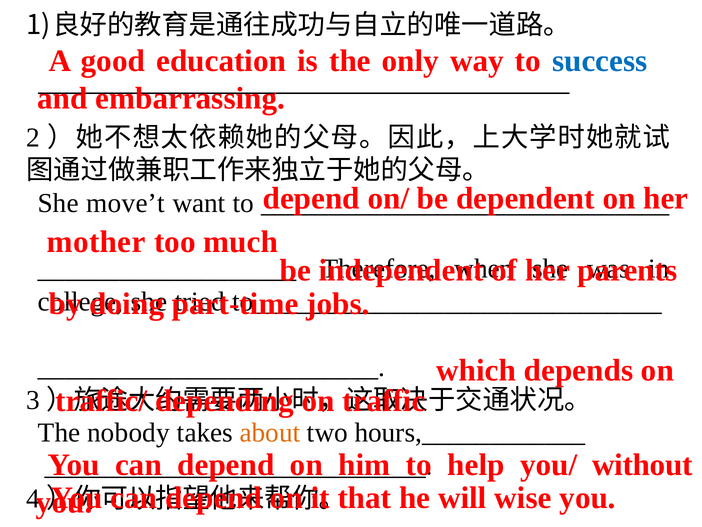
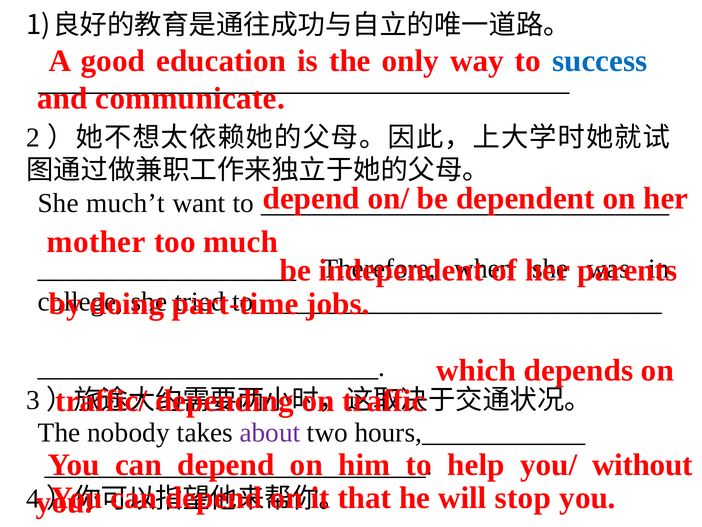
embarrassing: embarrassing -> communicate
move’t: move’t -> much’t
about colour: orange -> purple
wise: wise -> stop
